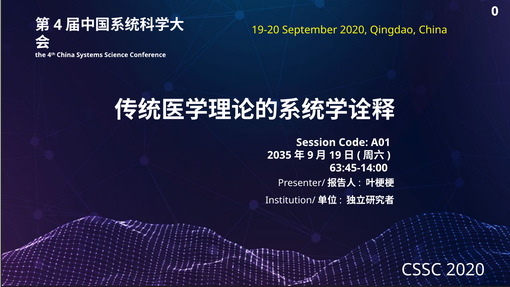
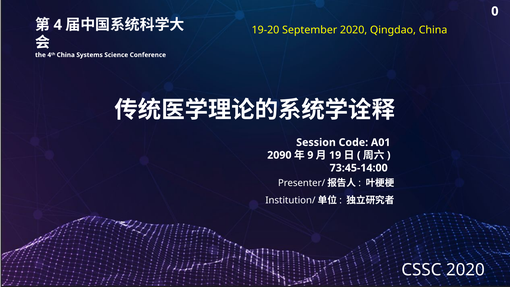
2035: 2035 -> 2090
63:45-14:00: 63:45-14:00 -> 73:45-14:00
